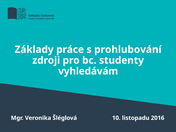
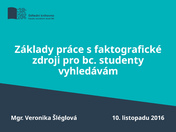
prohlubování: prohlubování -> faktografické
